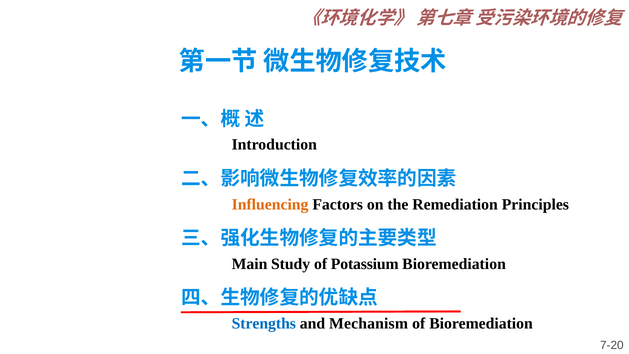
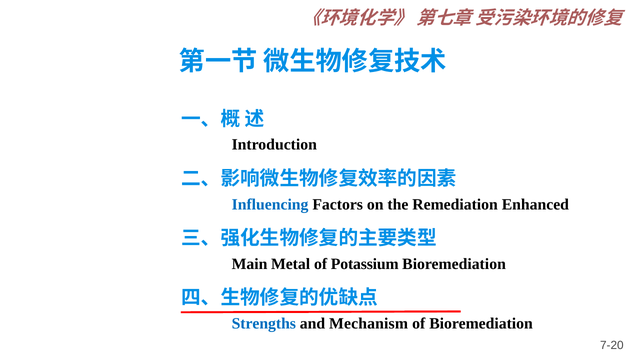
Influencing colour: orange -> blue
Principles: Principles -> Enhanced
Study: Study -> Metal
